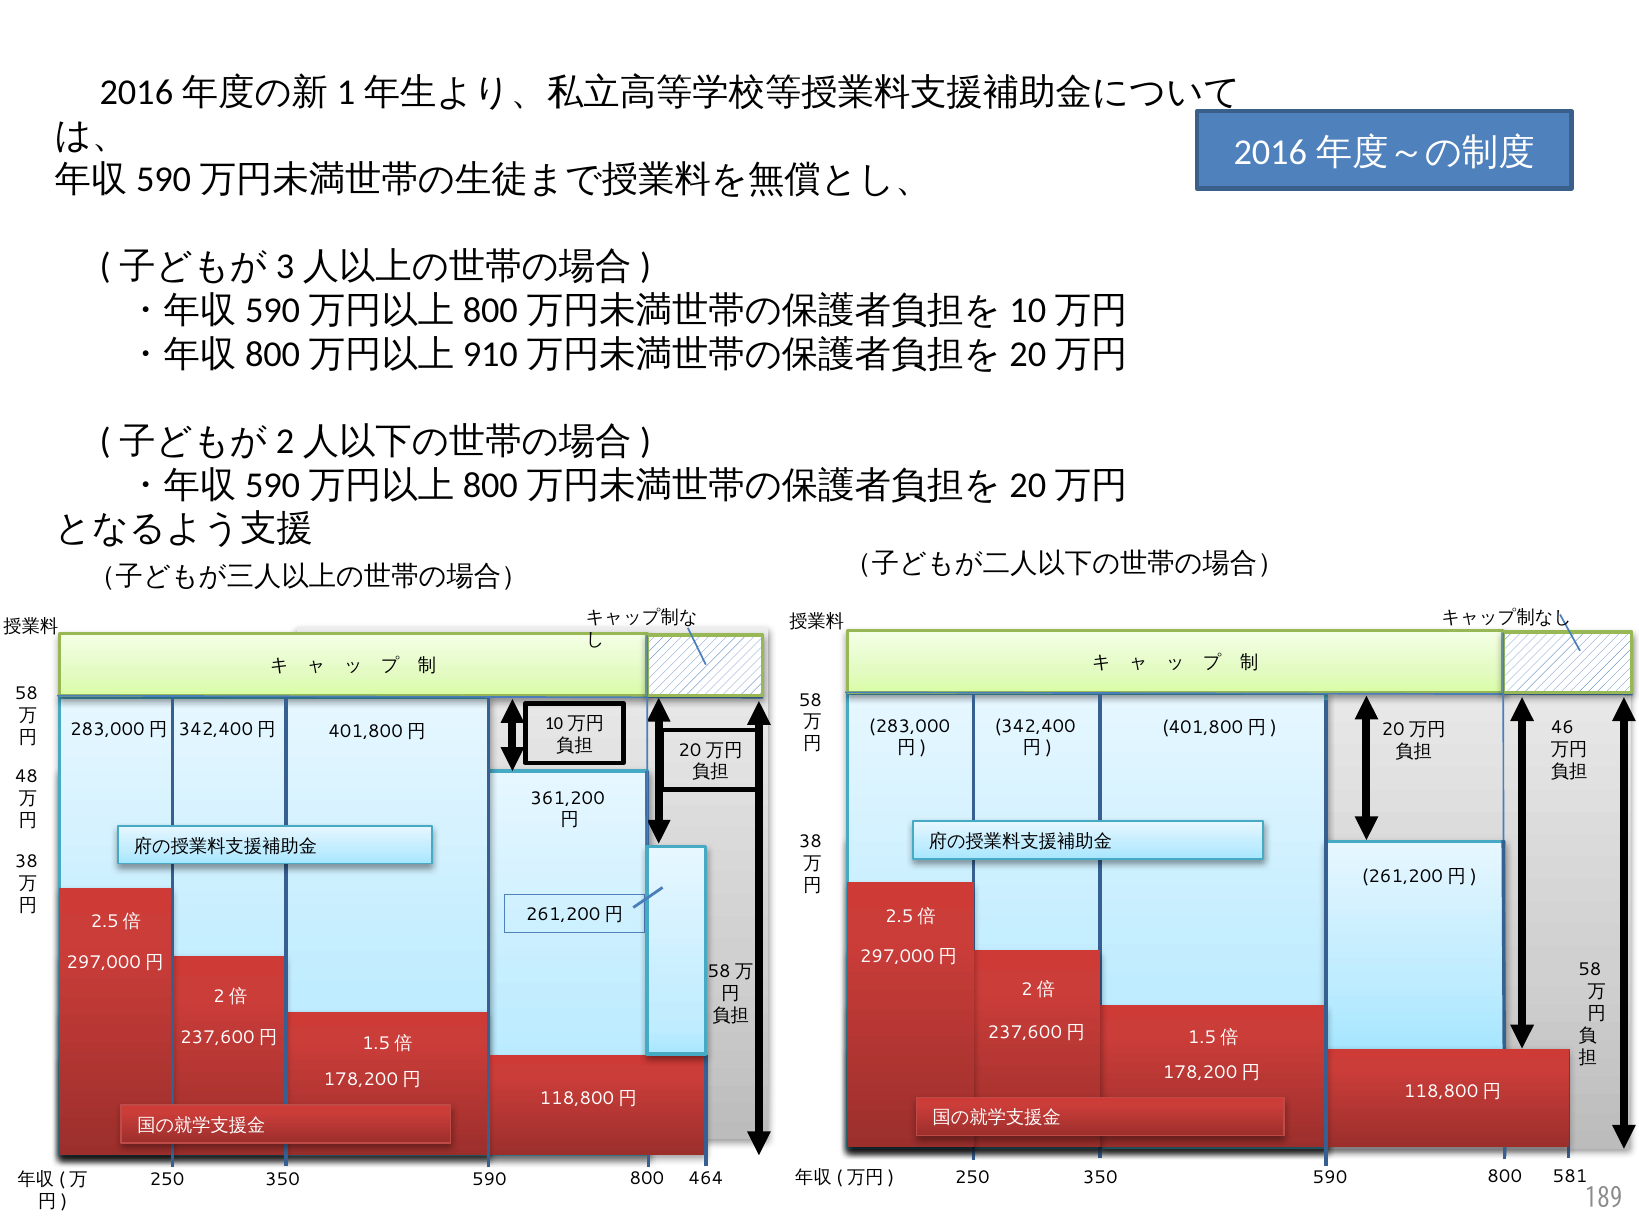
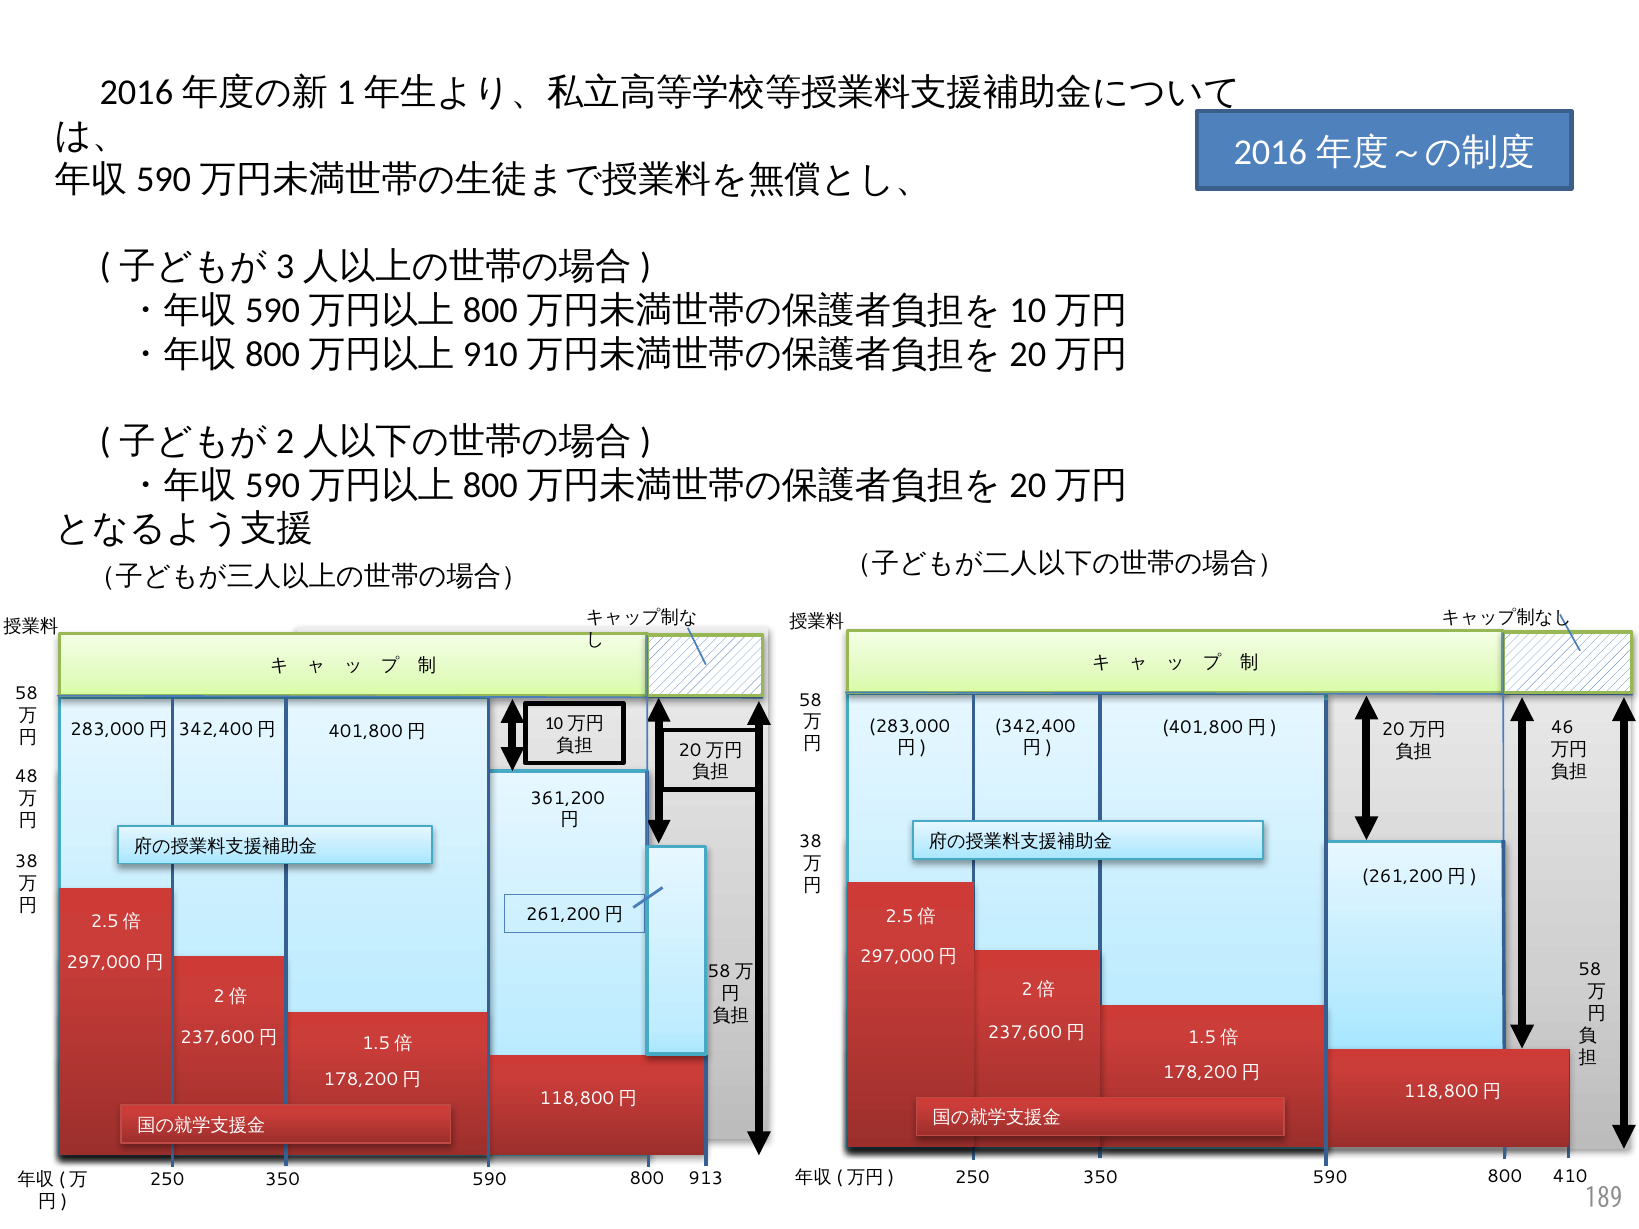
581: 581 -> 410
464: 464 -> 913
